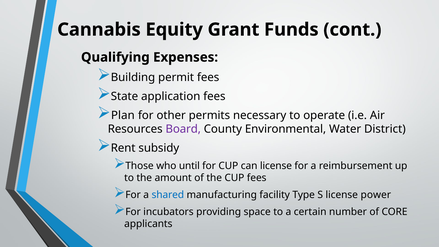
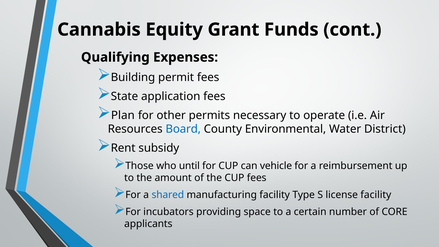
Board colour: purple -> blue
can license: license -> vehicle
license power: power -> facility
